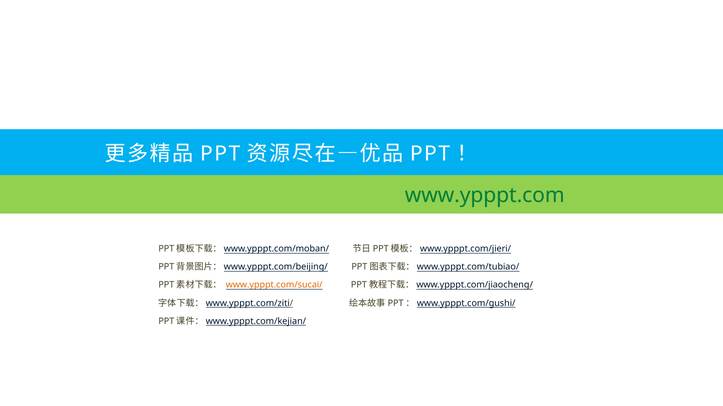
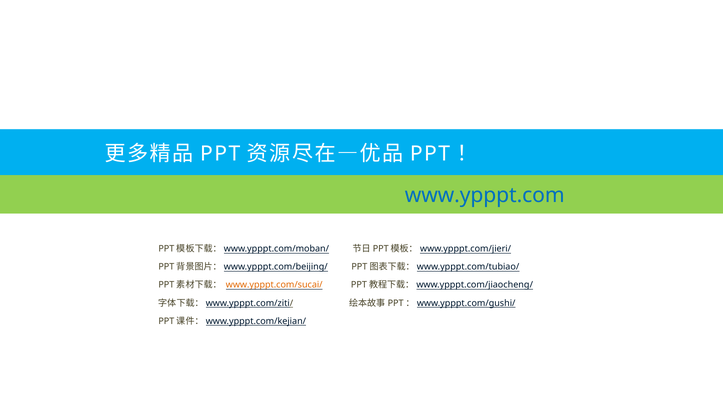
www.ypppt.com colour: green -> blue
